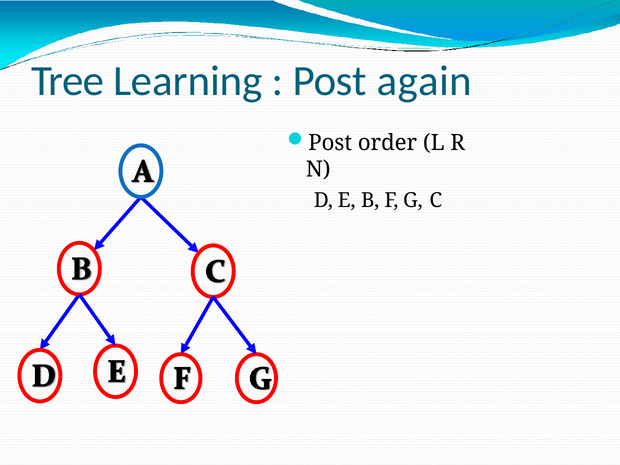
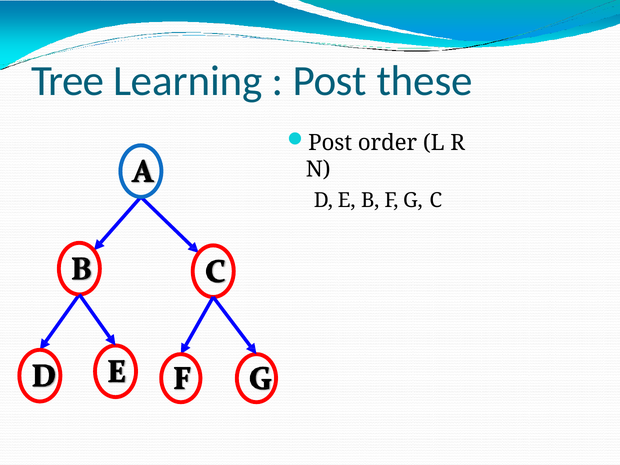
again: again -> these
